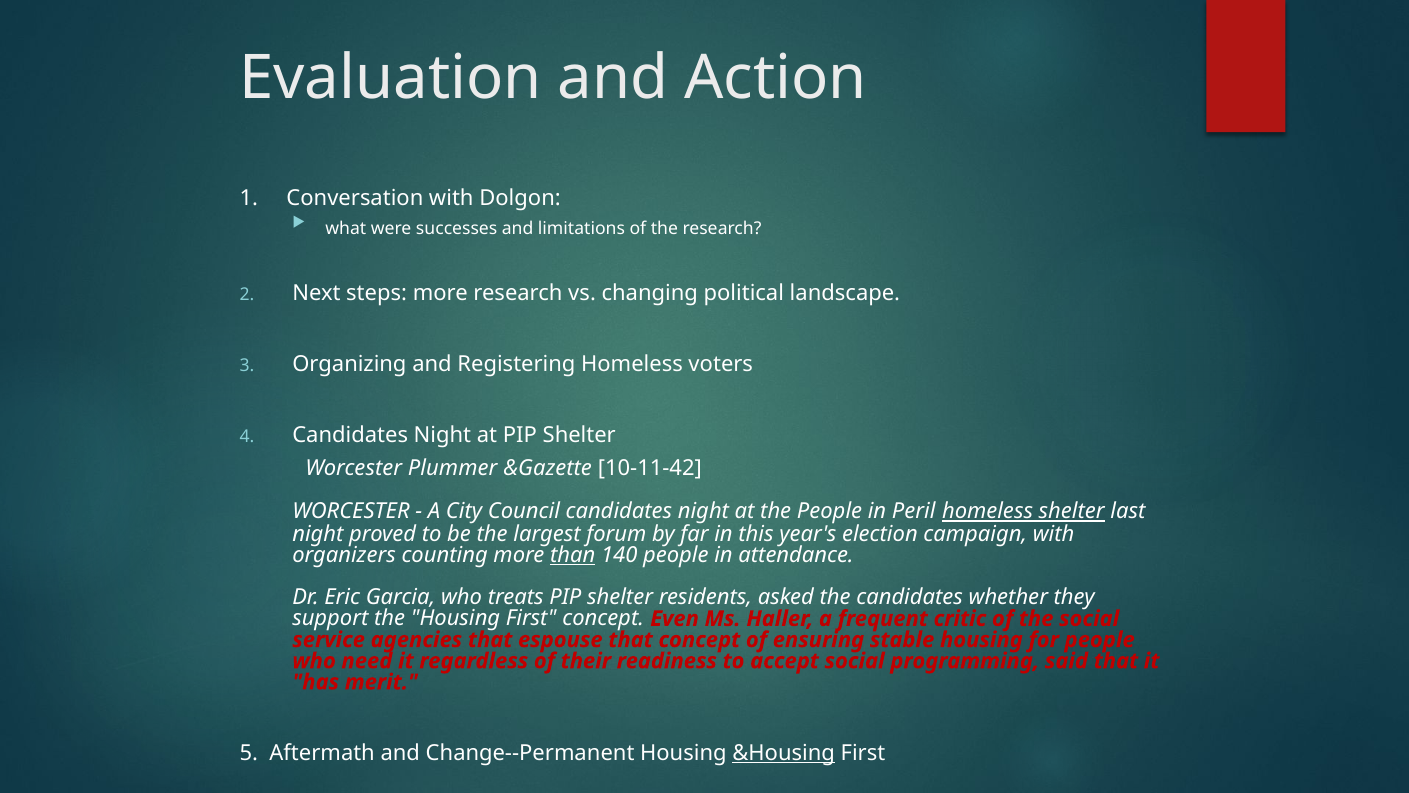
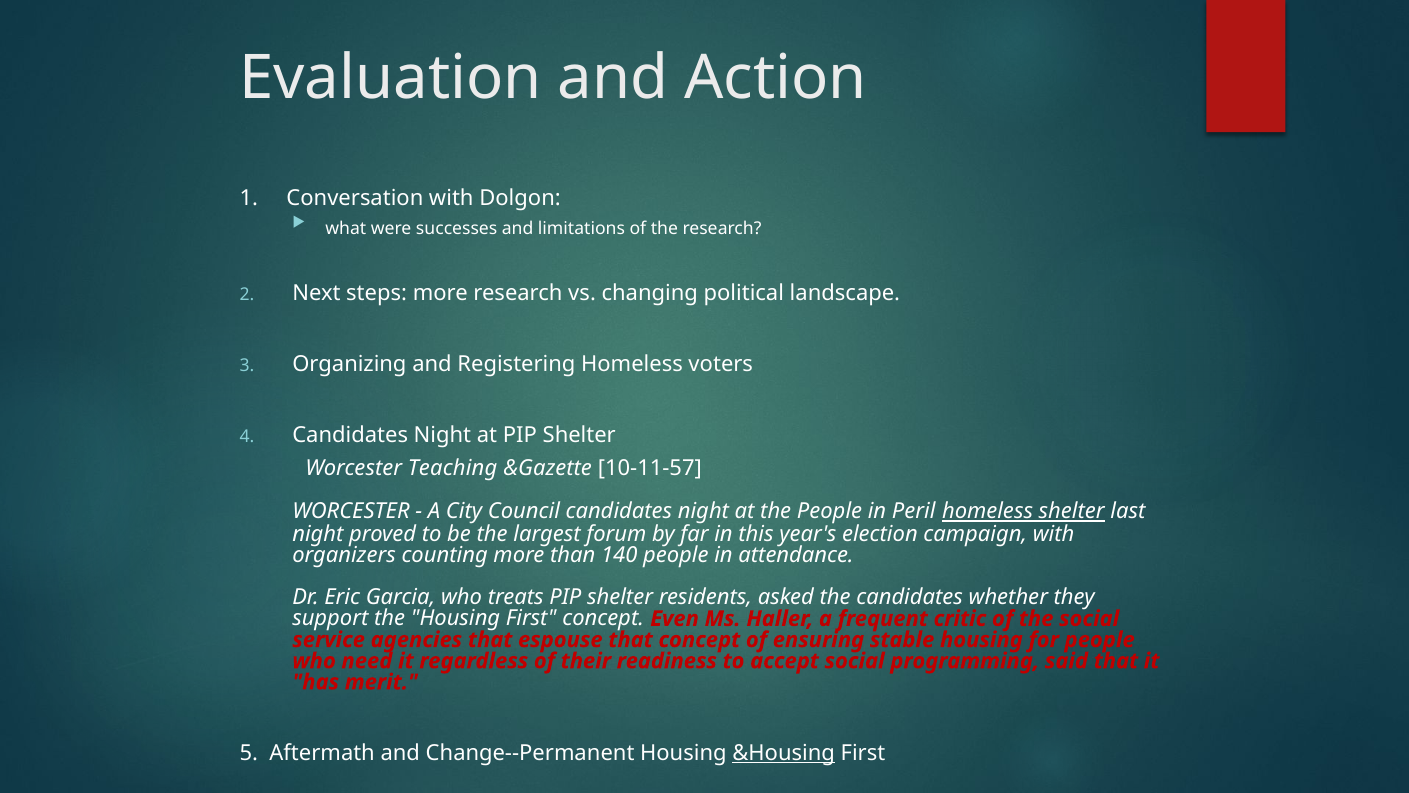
Plummer: Plummer -> Teaching
10-11-42: 10-11-42 -> 10-11-57
than underline: present -> none
